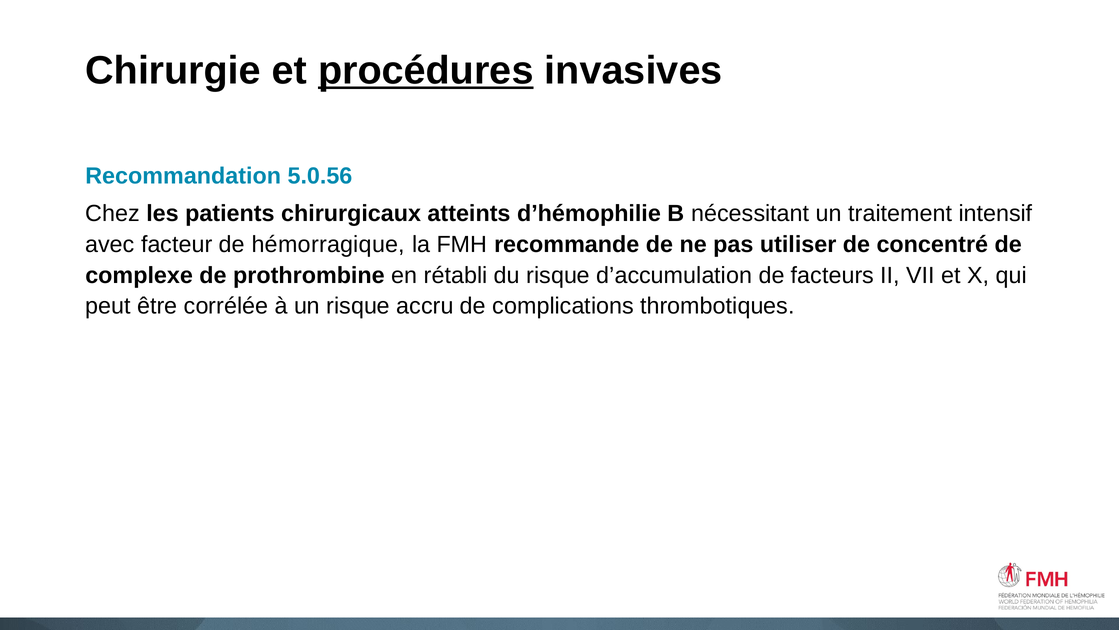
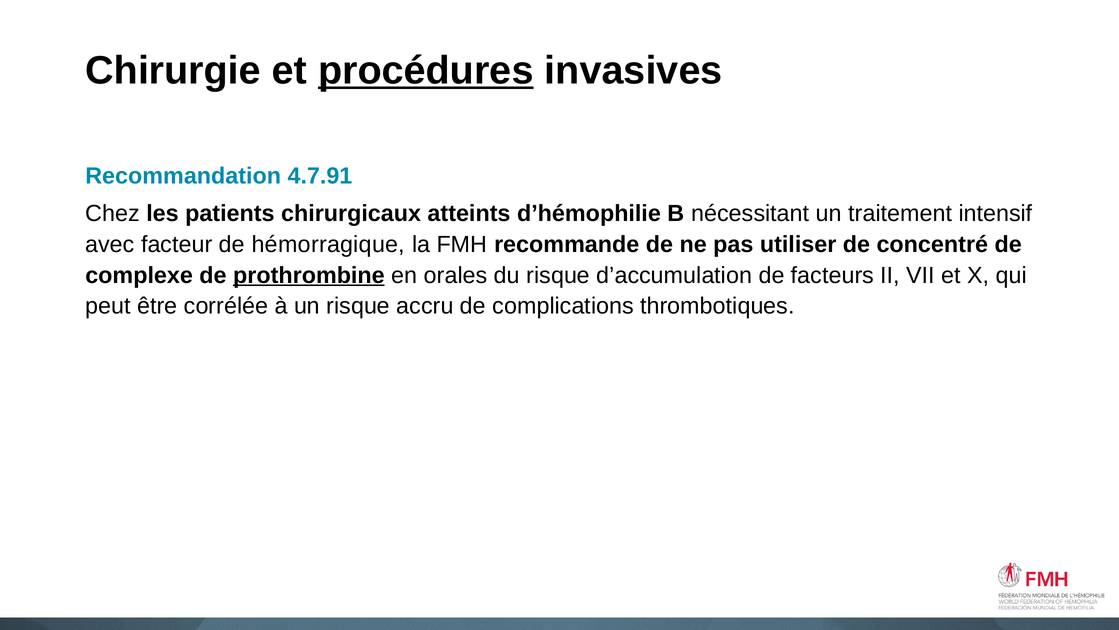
5.0.56: 5.0.56 -> 4.7.91
prothrombine underline: none -> present
rétabli: rétabli -> orales
